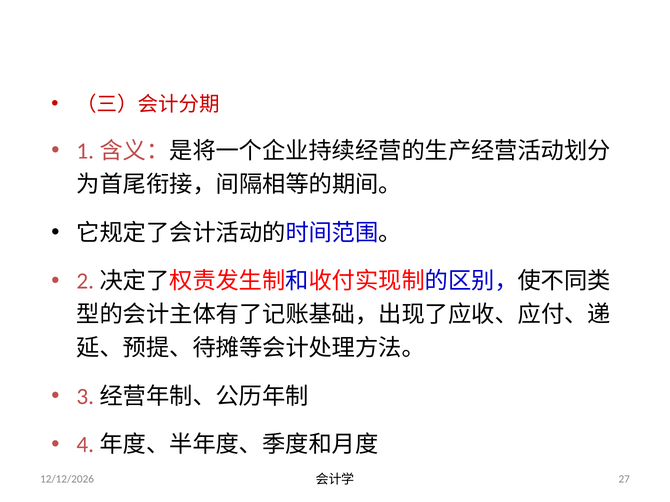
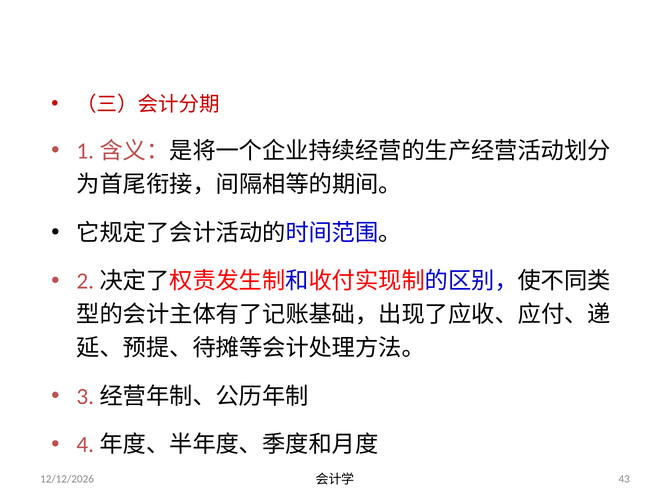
27: 27 -> 43
